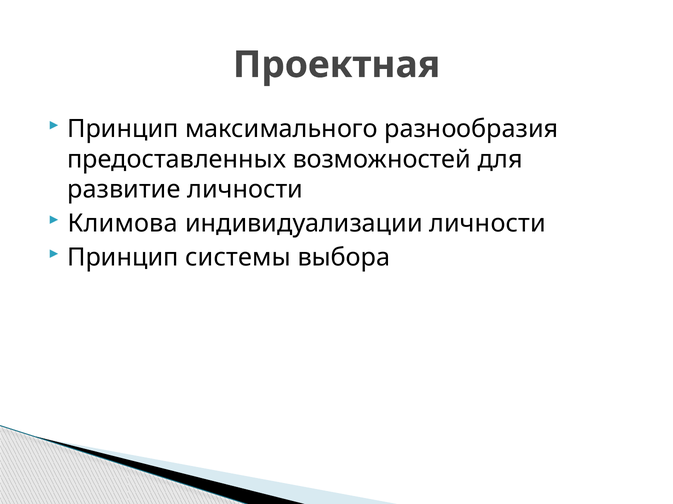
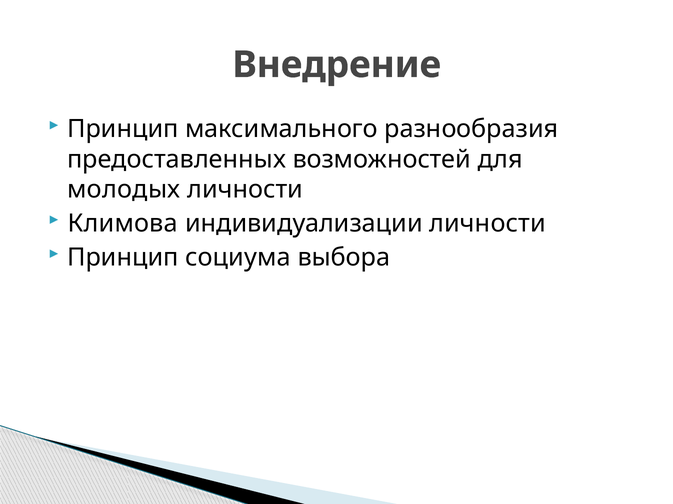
Проектная: Проектная -> Внедрение
развитие: развитие -> молодых
системы: системы -> социума
